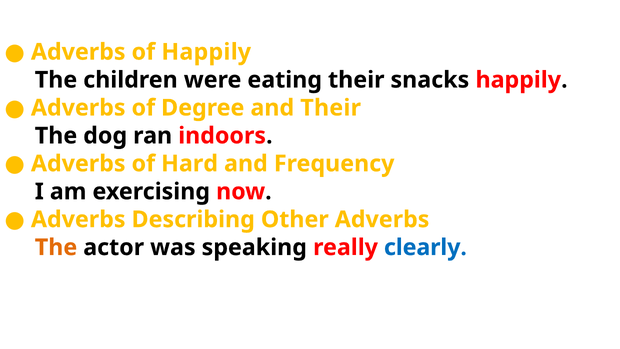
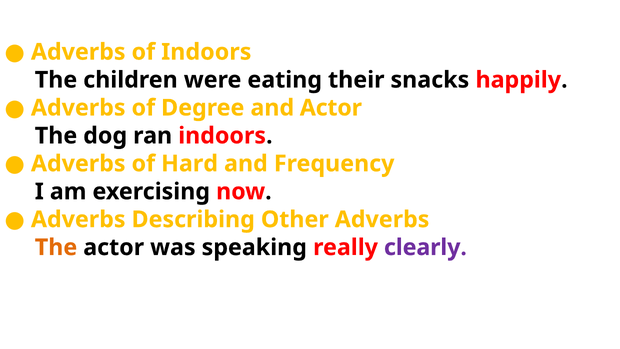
of Happily: Happily -> Indoors
and Their: Their -> Actor
clearly colour: blue -> purple
